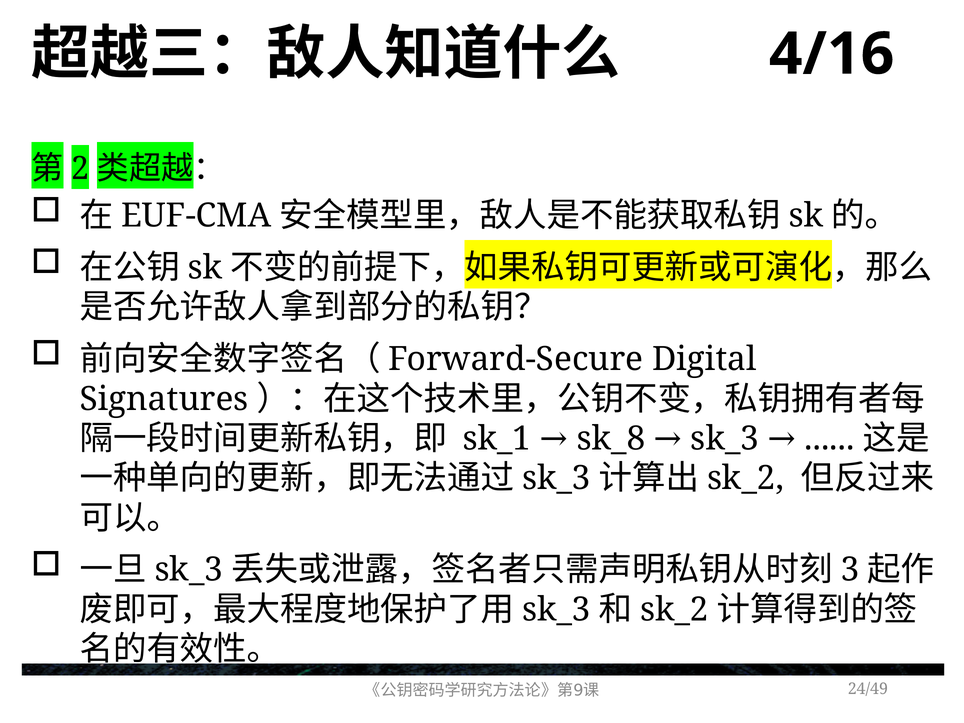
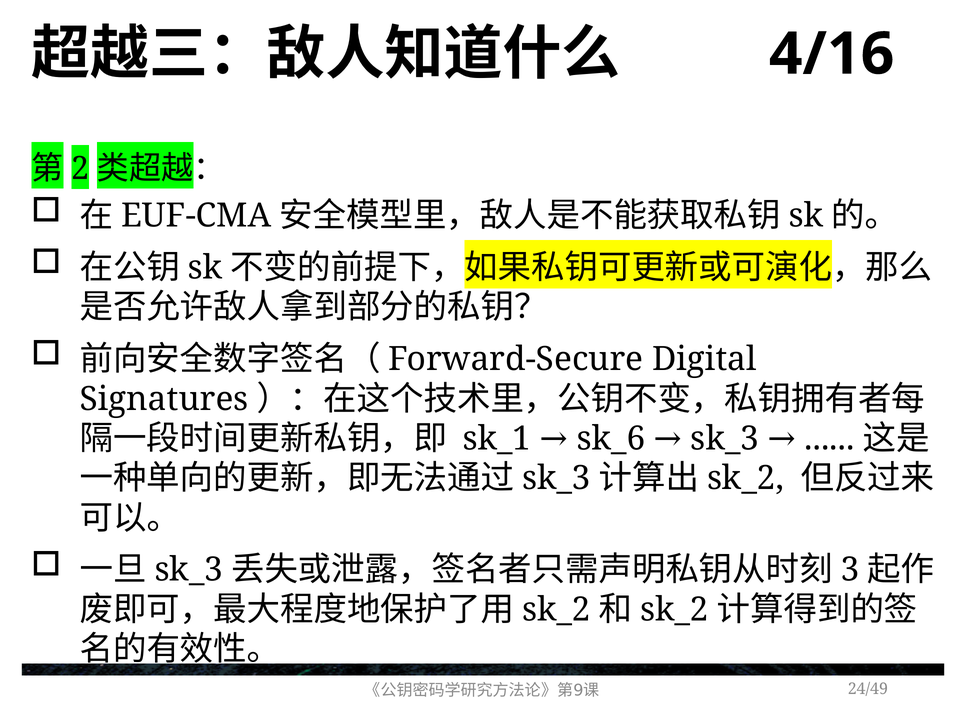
sk_8: sk_8 -> sk_6
sk_3 at (556, 610): sk_3 -> sk_2
